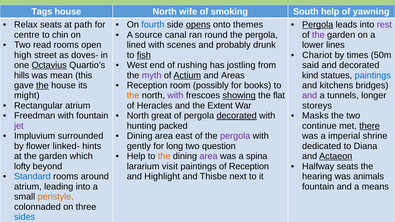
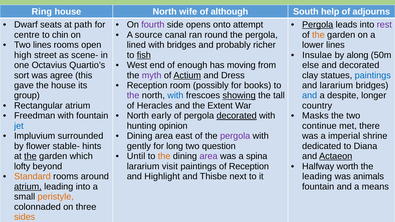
Tags: Tags -> Ring
smoking: smoking -> although
yawning: yawning -> adjourns
Relax: Relax -> Dwarf
fourth colour: blue -> purple
opens underline: present -> none
themes: themes -> attempt
the at (318, 35) colour: purple -> orange
Two read: read -> lines
with scenes: scenes -> bridges
drunk: drunk -> richer
doves-: doves- -> scene-
Chariot: Chariot -> Insulae
times: times -> along
Octavius underline: present -> none
rushing: rushing -> enough
jostling: jostling -> moving
said: said -> else
hills: hills -> sort
mean: mean -> agree
Areas: Areas -> Dress
kind: kind -> clay
the at (42, 85) underline: present -> none
and kitchens: kitchens -> lararium
might: might -> group
the at (133, 96) colour: orange -> purple
with at (175, 96) colour: purple -> blue
flat: flat -> tall
and at (310, 96) colour: purple -> blue
tunnels: tunnels -> despite
storeys: storeys -> country
great: great -> early
jet colour: purple -> blue
packed: packed -> opinion
there underline: present -> none
linked-: linked- -> stable-
the at (30, 156) underline: none -> present
Help at (136, 156): Help -> Until
Halfway seats: seats -> worth
Standard colour: blue -> orange
hearing at (317, 177): hearing -> leading
atrium at (28, 187) underline: none -> present
sides colour: blue -> orange
